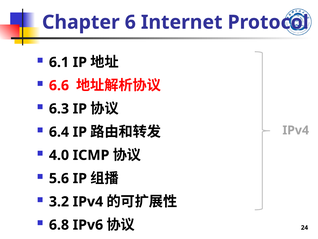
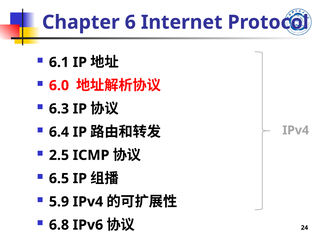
6.6: 6.6 -> 6.0
4.0: 4.0 -> 2.5
5.6: 5.6 -> 6.5
3.2: 3.2 -> 5.9
